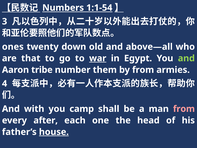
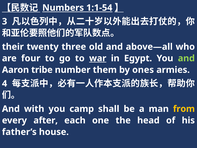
ones: ones -> their
down: down -> three
that: that -> four
by from: from -> ones
from at (184, 109) colour: pink -> yellow
house underline: present -> none
